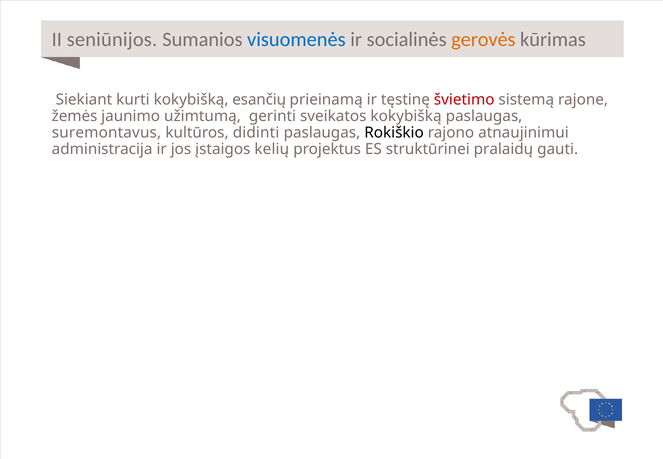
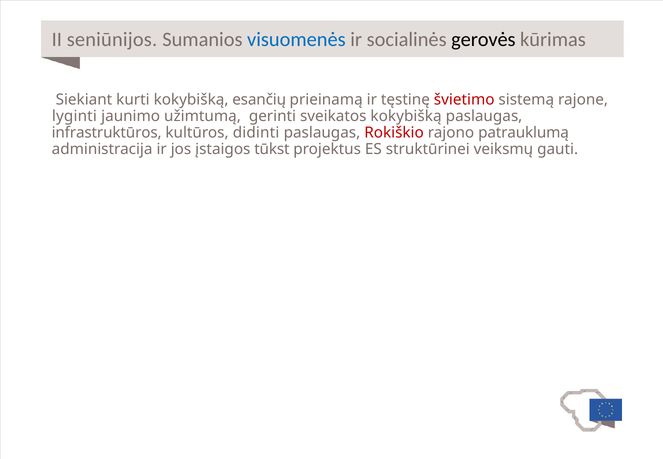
gerovės colour: orange -> black
žemės: žemės -> lyginti
suremontavus: suremontavus -> infrastruktūros
Rokiškio colour: black -> red
atnaujinimui: atnaujinimui -> patrauklumą
kelių: kelių -> tūkst
pralaidų: pralaidų -> veiksmų
